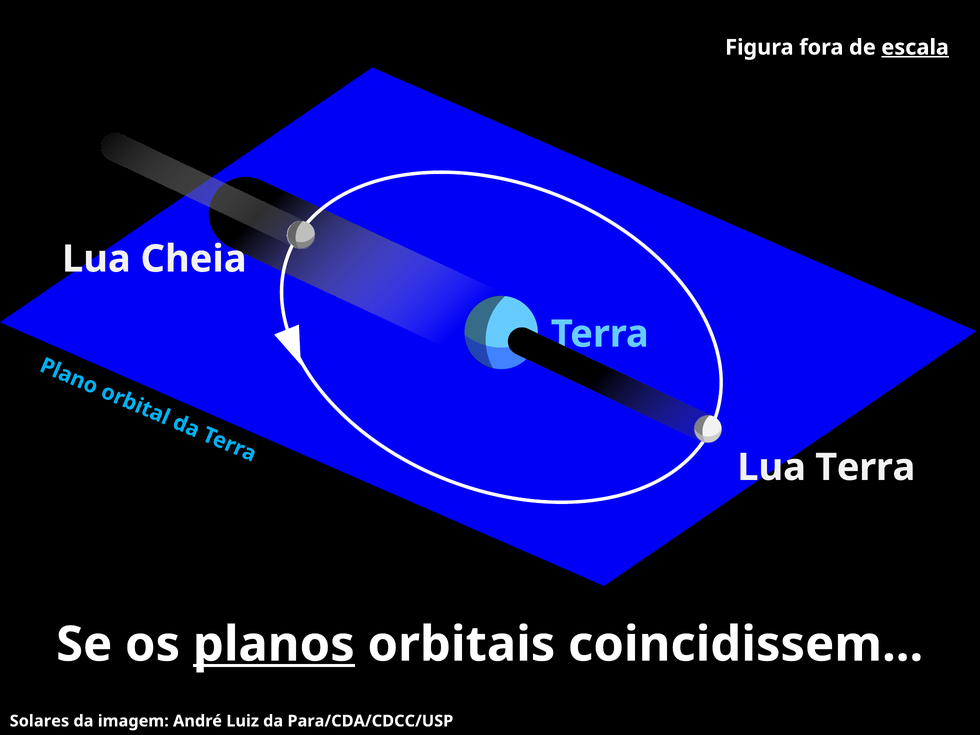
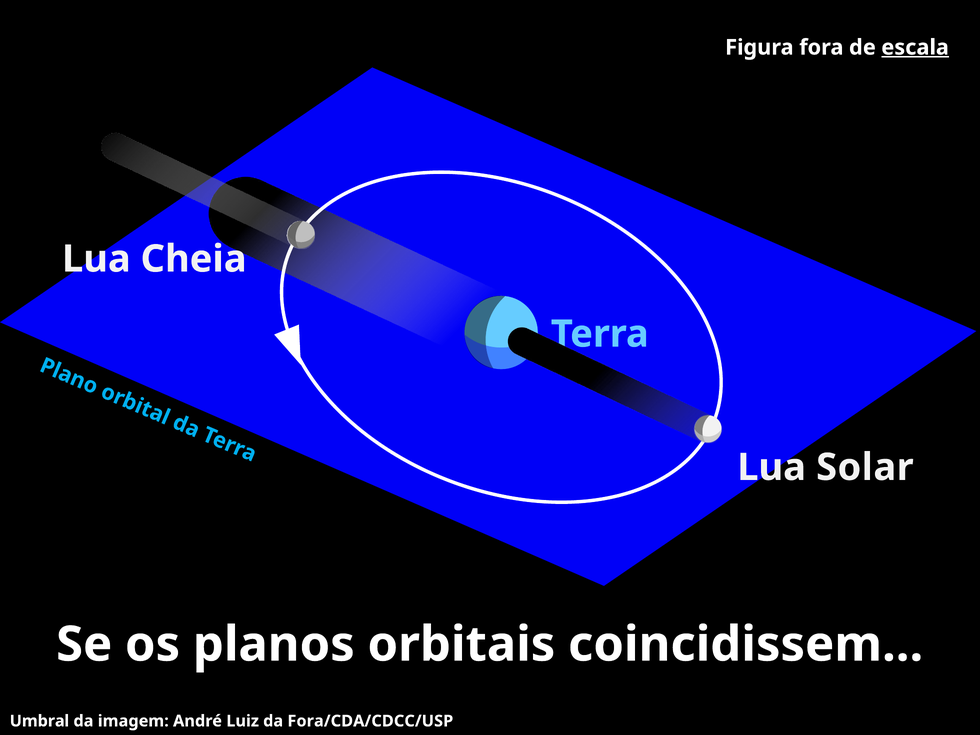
Lua Terra: Terra -> Solar
planos underline: present -> none
Solares: Solares -> Umbral
Para/CDA/CDCC/USP: Para/CDA/CDCC/USP -> Fora/CDA/CDCC/USP
